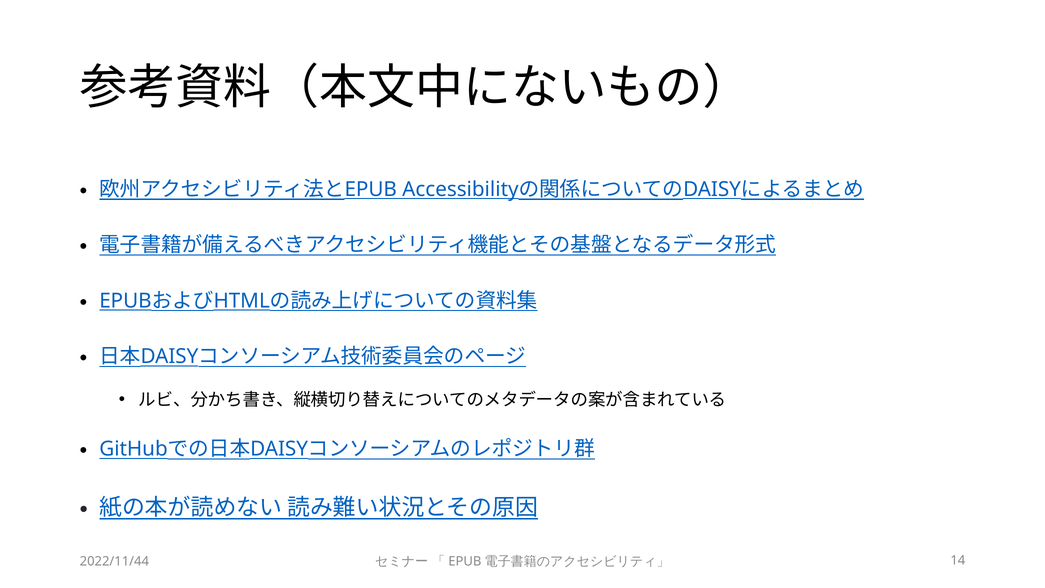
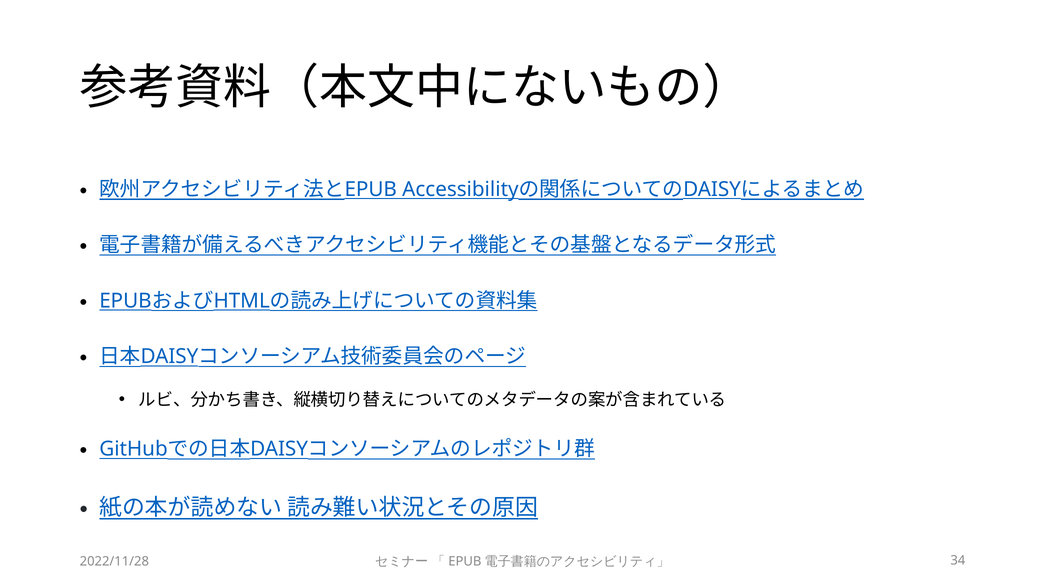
2022/11/44: 2022/11/44 -> 2022/11/28
14: 14 -> 34
